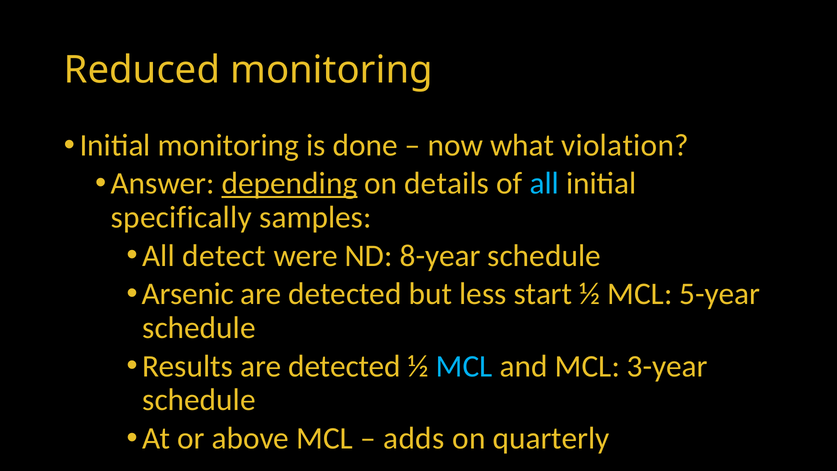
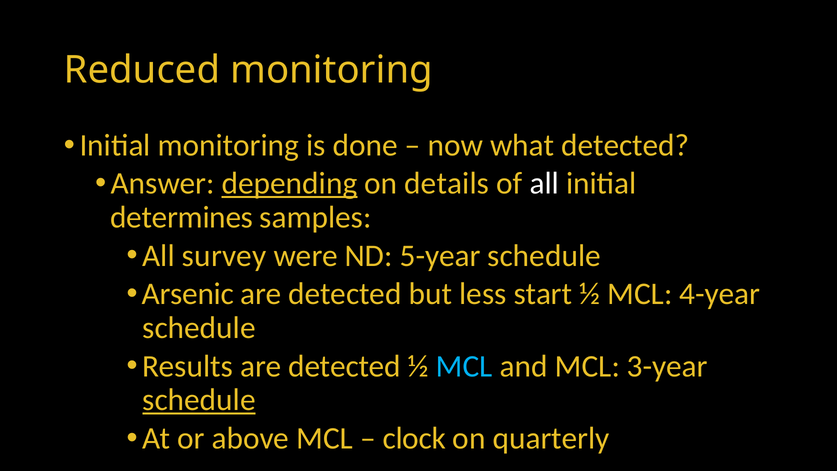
what violation: violation -> detected
all at (544, 183) colour: light blue -> white
specifically: specifically -> determines
detect: detect -> survey
8-year: 8-year -> 5-year
5-year: 5-year -> 4-year
schedule at (199, 400) underline: none -> present
adds: adds -> clock
